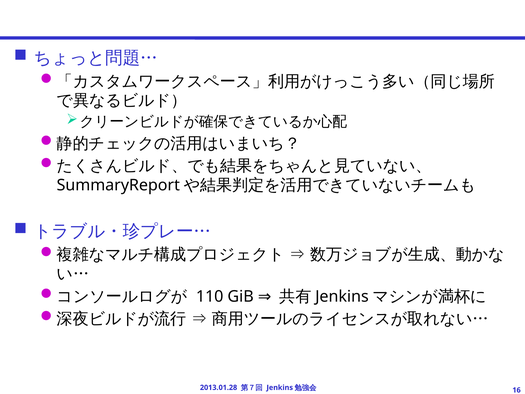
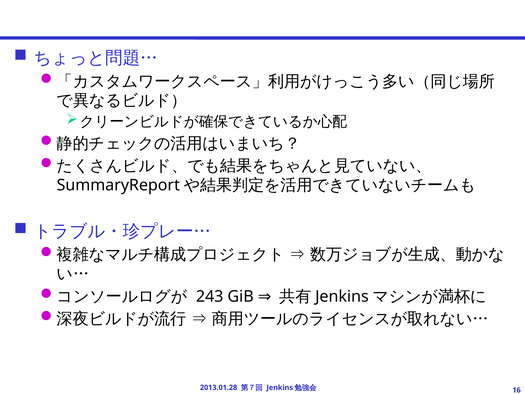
110: 110 -> 243
